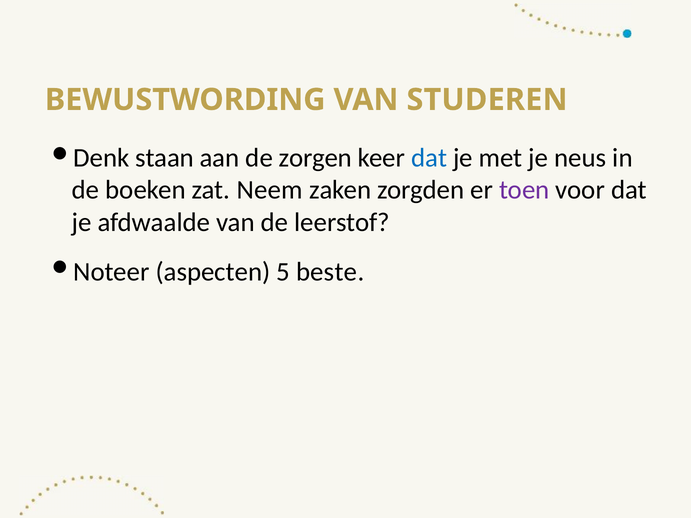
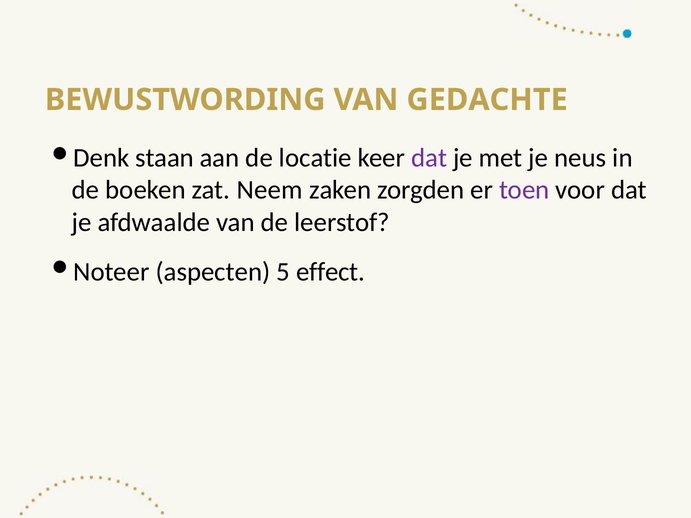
STUDEREN: STUDEREN -> GEDACHTE
zorgen: zorgen -> locatie
dat at (429, 158) colour: blue -> purple
beste: beste -> effect
